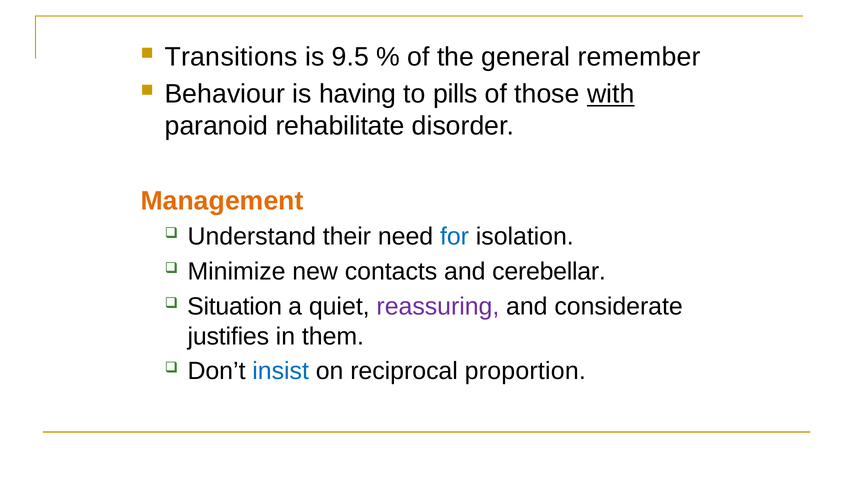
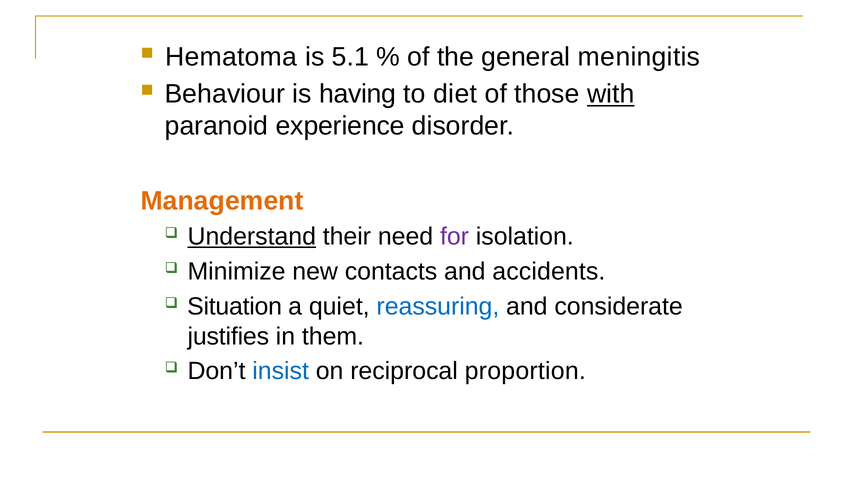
Transitions: Transitions -> Hematoma
9.5: 9.5 -> 5.1
remember: remember -> meningitis
pills: pills -> diet
rehabilitate: rehabilitate -> experience
Understand underline: none -> present
for colour: blue -> purple
cerebellar: cerebellar -> accidents
reassuring colour: purple -> blue
